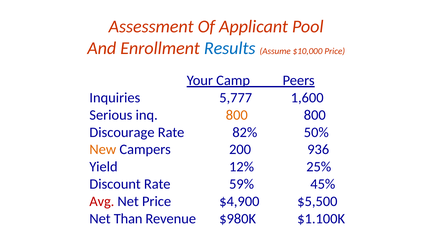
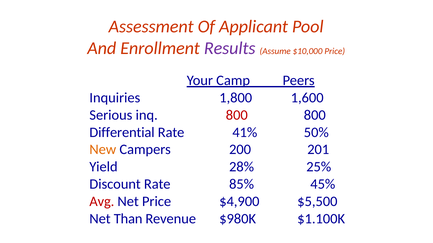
Results colour: blue -> purple
5,777: 5,777 -> 1,800
800 at (237, 115) colour: orange -> red
Discourage: Discourage -> Differential
82%: 82% -> 41%
936: 936 -> 201
12%: 12% -> 28%
59%: 59% -> 85%
